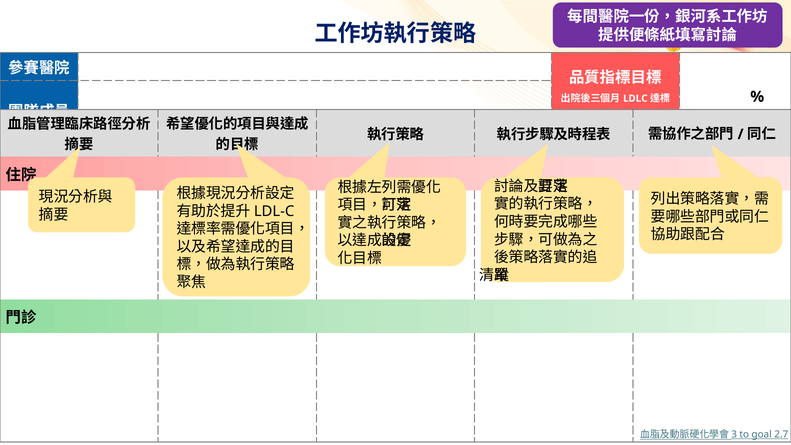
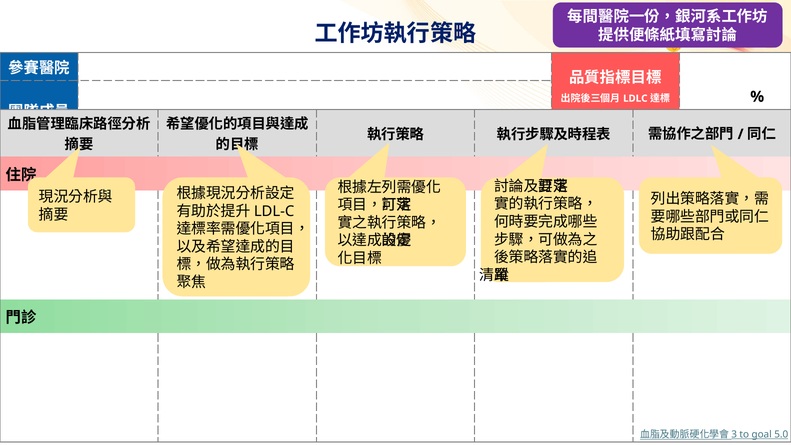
2.7: 2.7 -> 5.0
